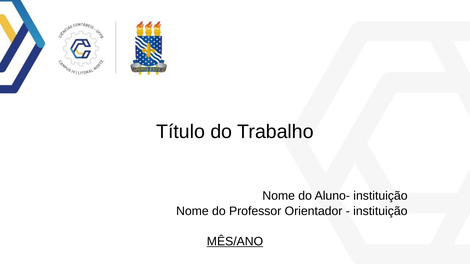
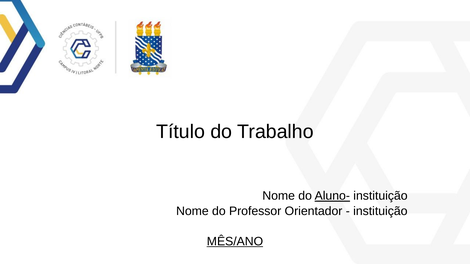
Aluno- underline: none -> present
